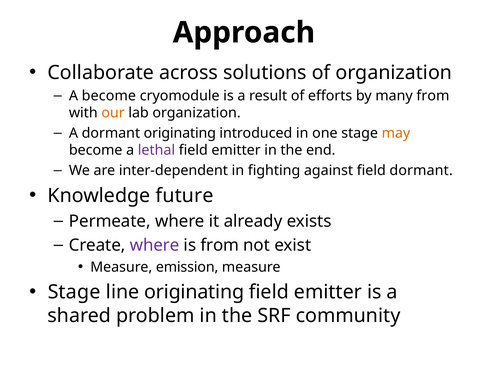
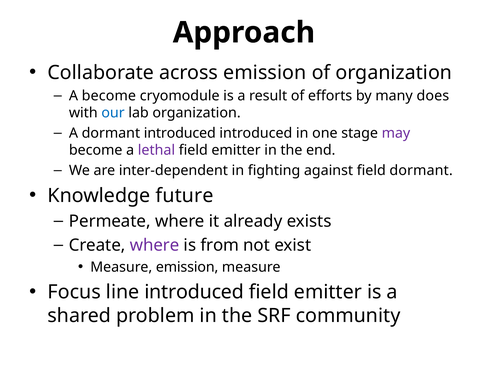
across solutions: solutions -> emission
many from: from -> does
our colour: orange -> blue
dormant originating: originating -> introduced
may colour: orange -> purple
Stage at (74, 292): Stage -> Focus
line originating: originating -> introduced
